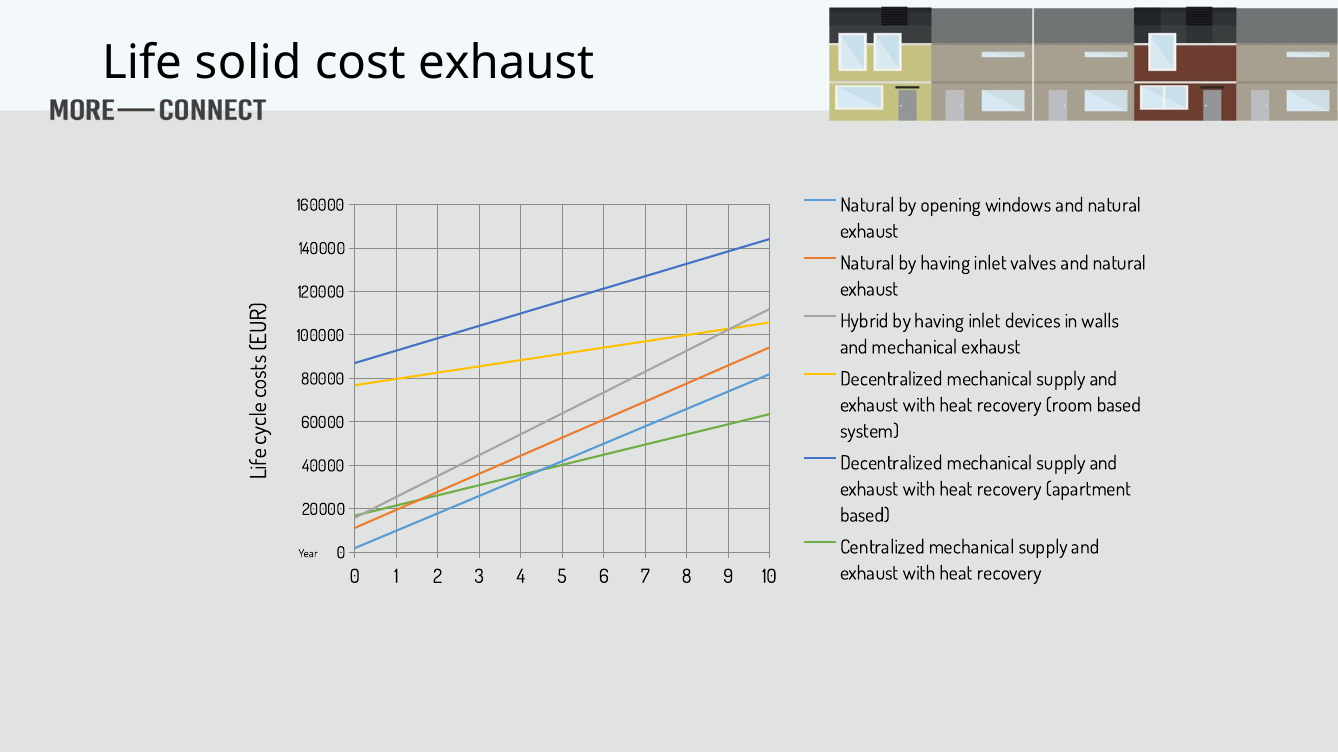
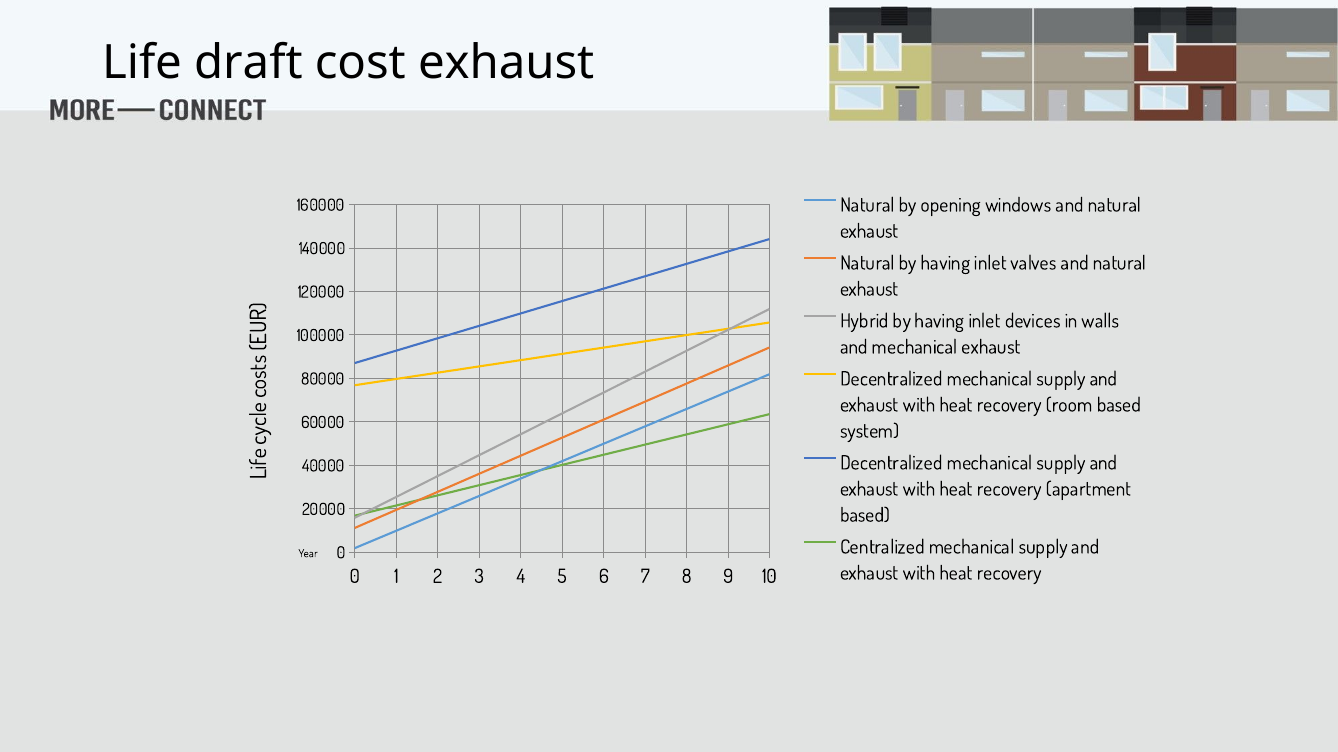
solid: solid -> draft
